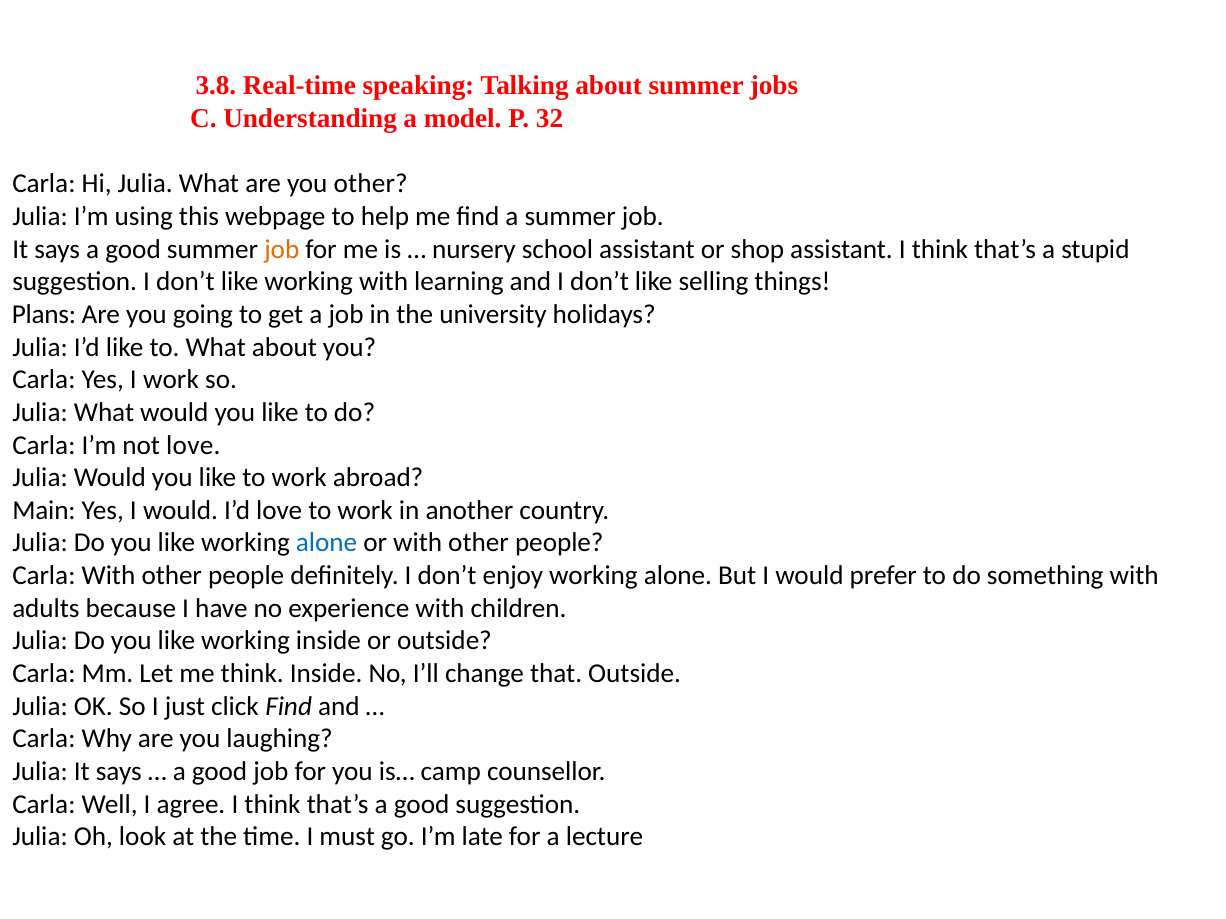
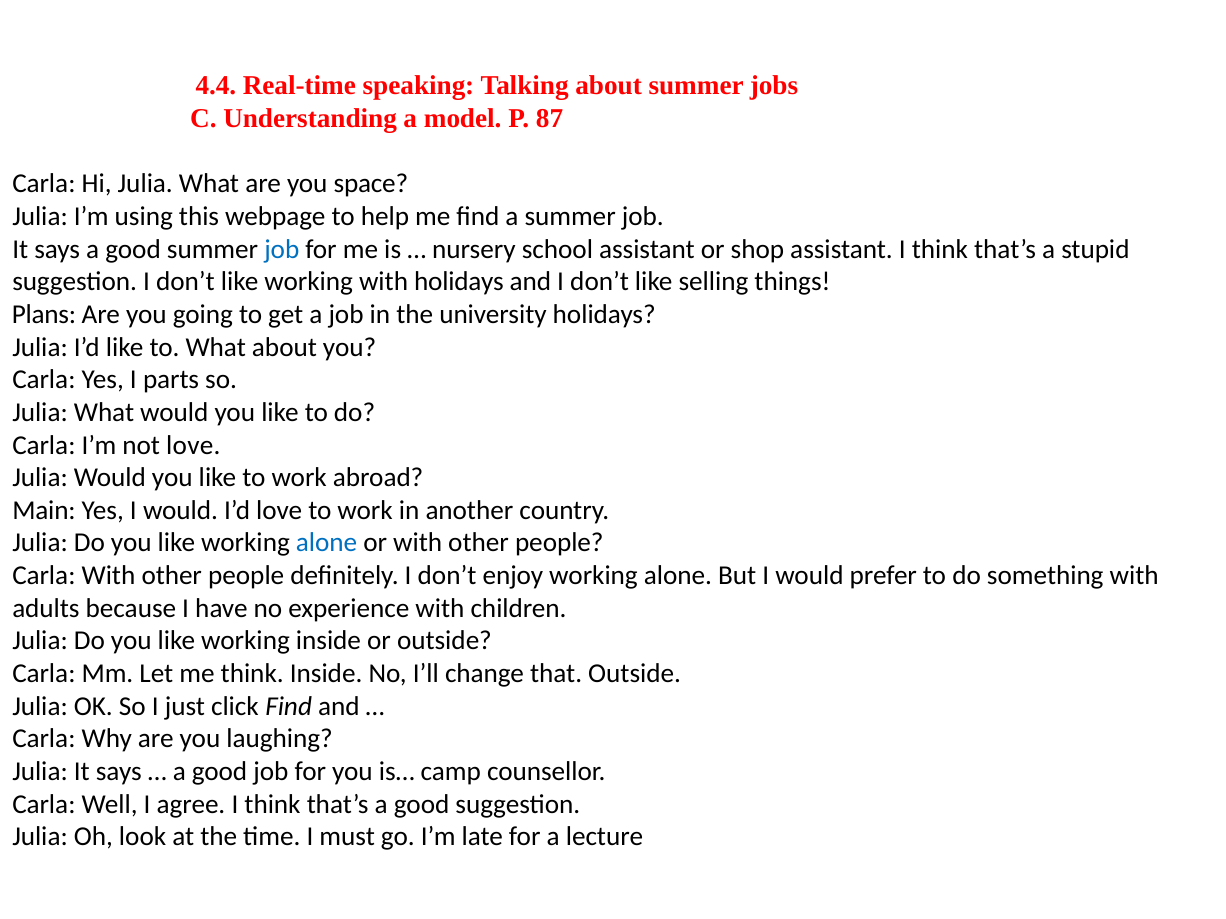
3.8: 3.8 -> 4.4
32: 32 -> 87
you other: other -> space
job at (282, 249) colour: orange -> blue
with learning: learning -> holidays
I work: work -> parts
